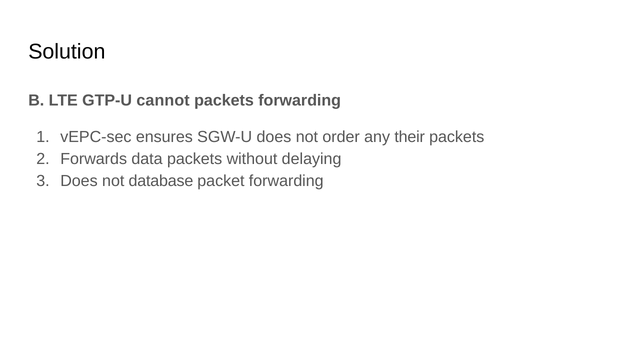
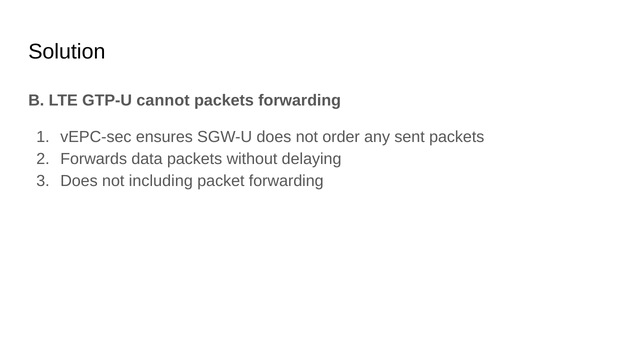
their: their -> sent
database: database -> including
